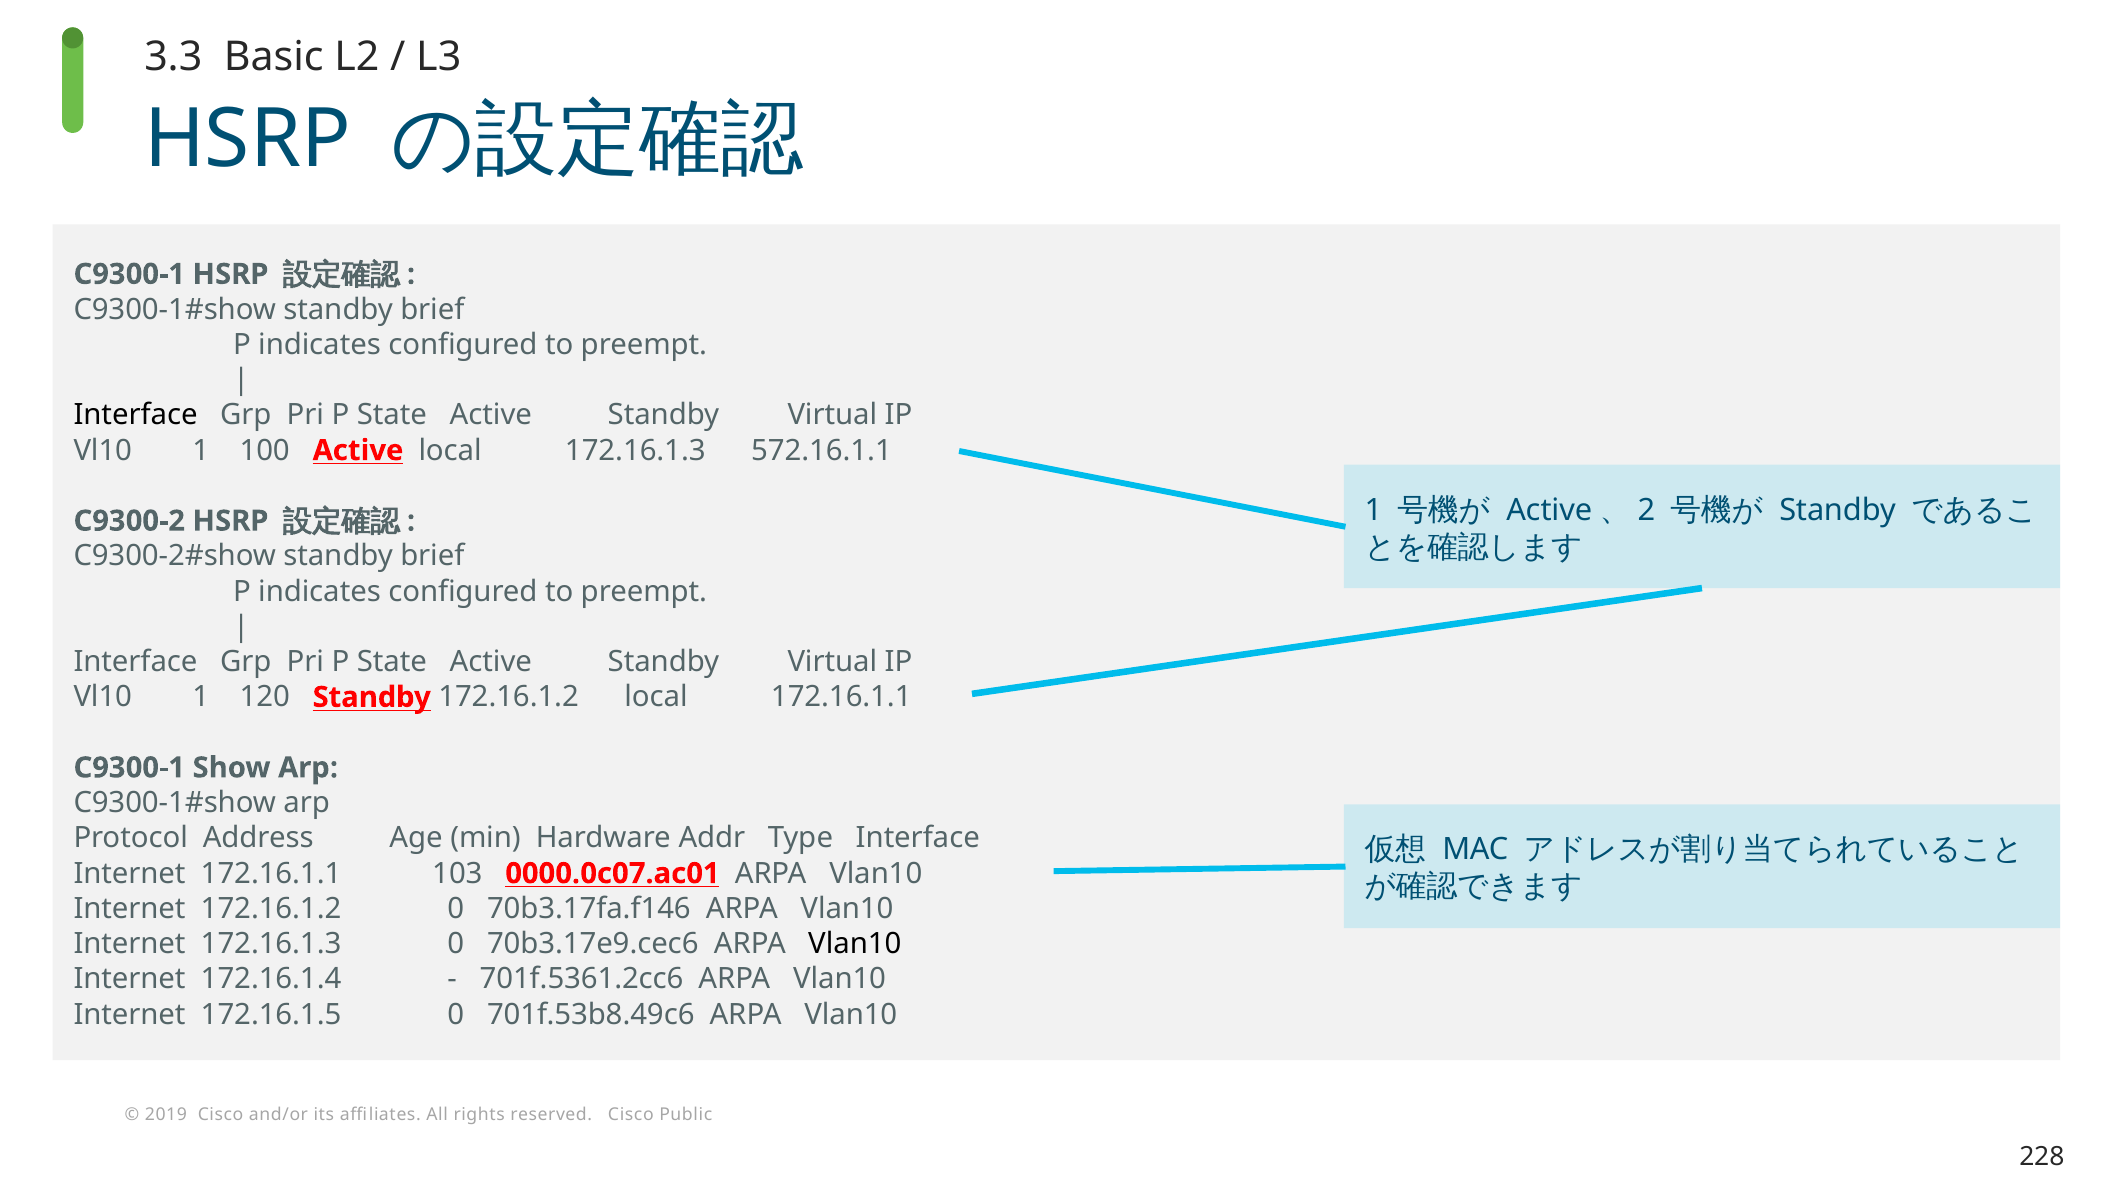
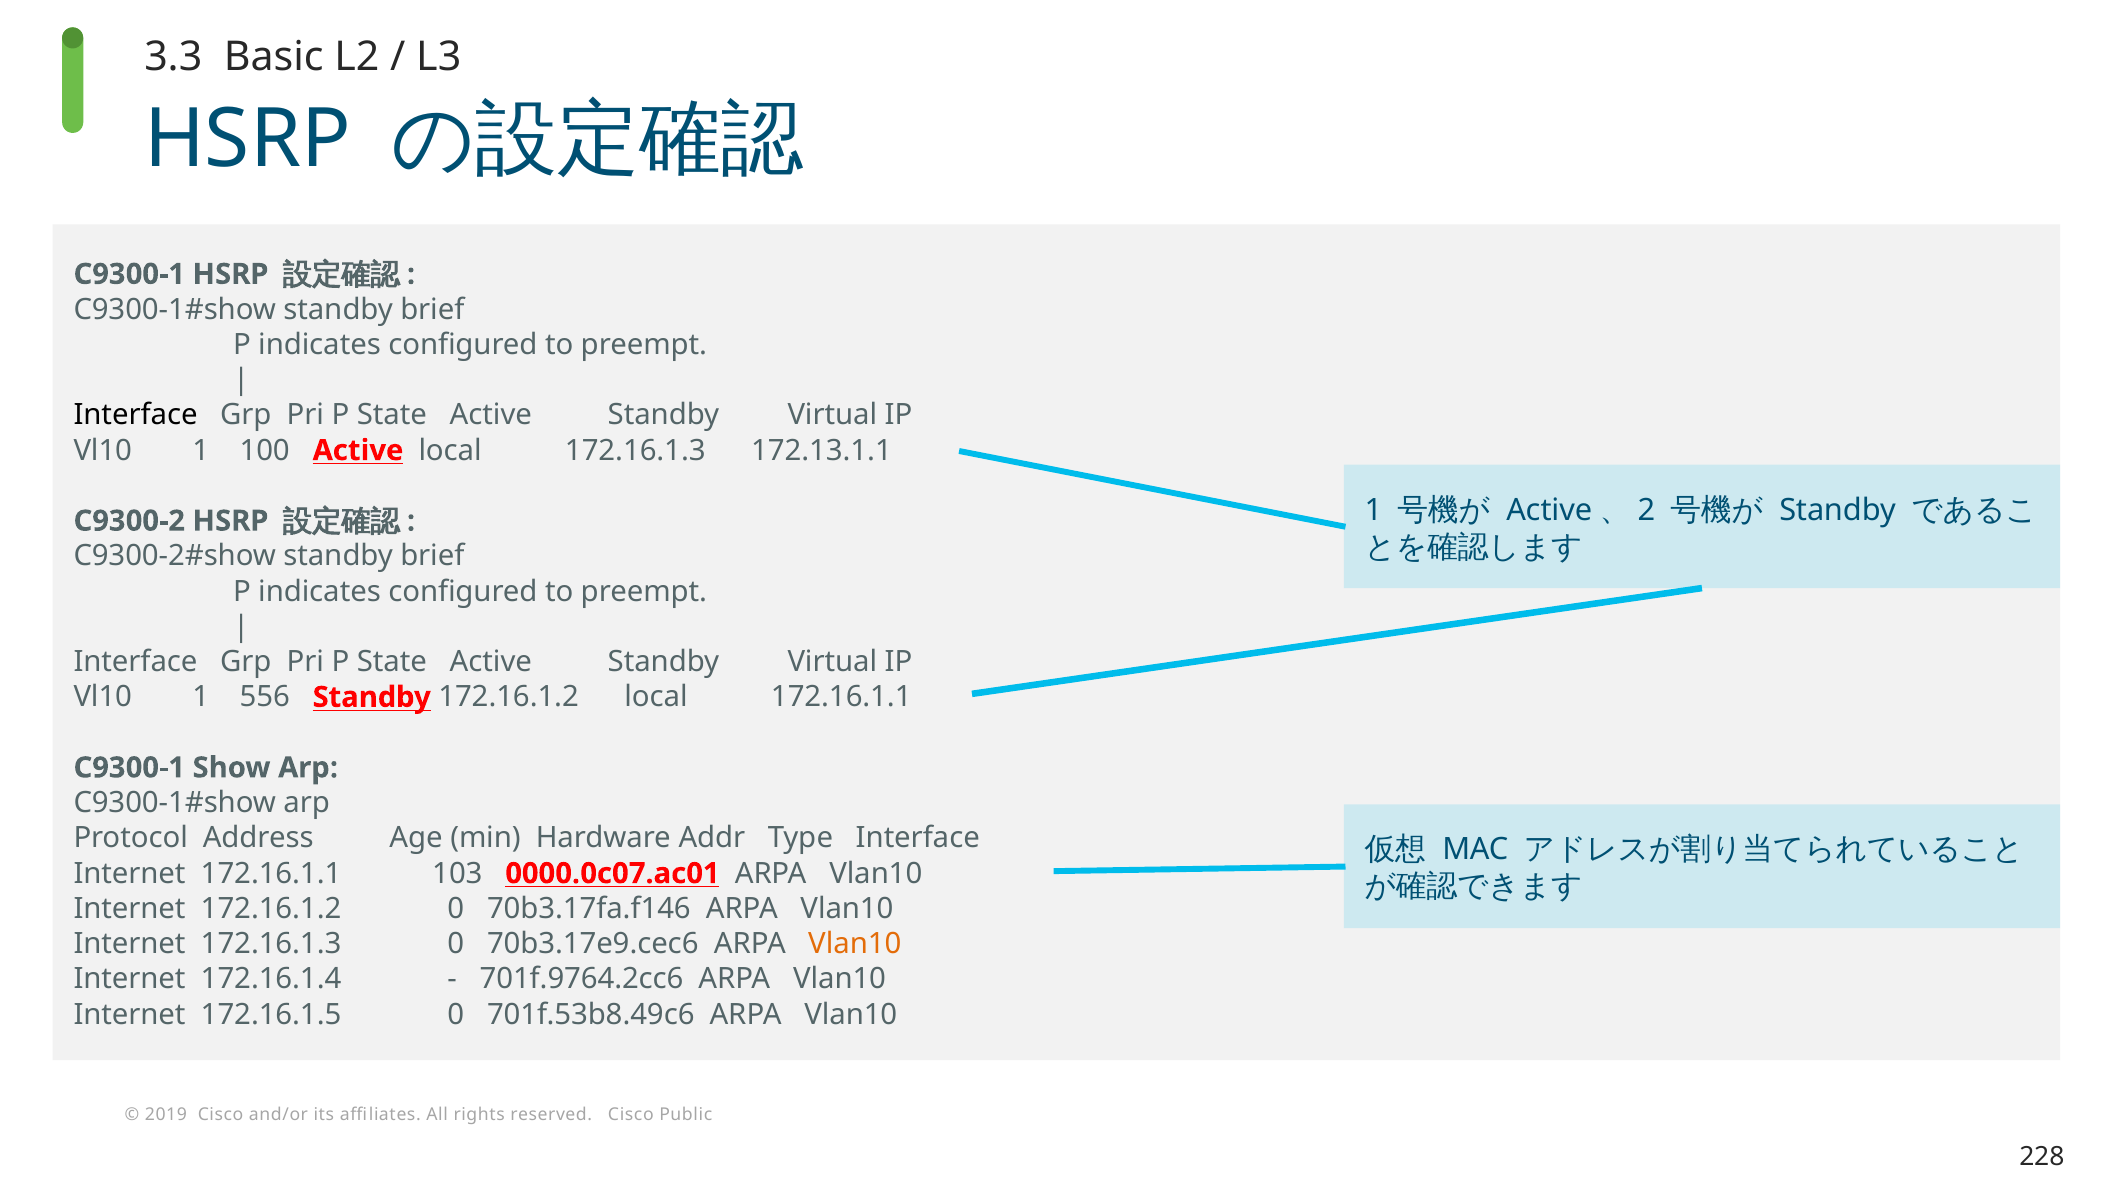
572.16.1.1: 572.16.1.1 -> 172.13.1.1
120: 120 -> 556
Vlan10 at (855, 944) colour: black -> orange
701f.5361.2cc6: 701f.5361.2cc6 -> 701f.9764.2cc6
